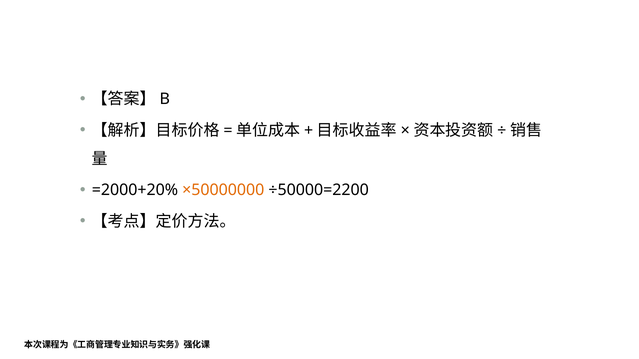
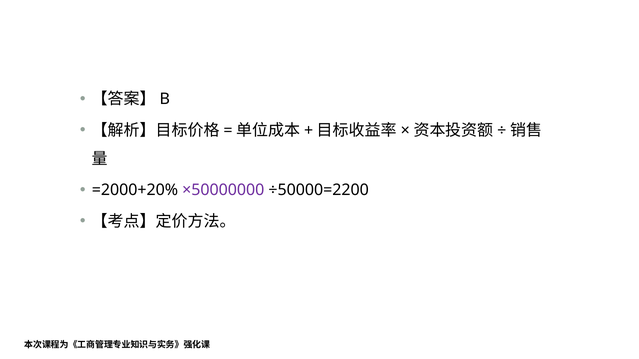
×50000000 colour: orange -> purple
